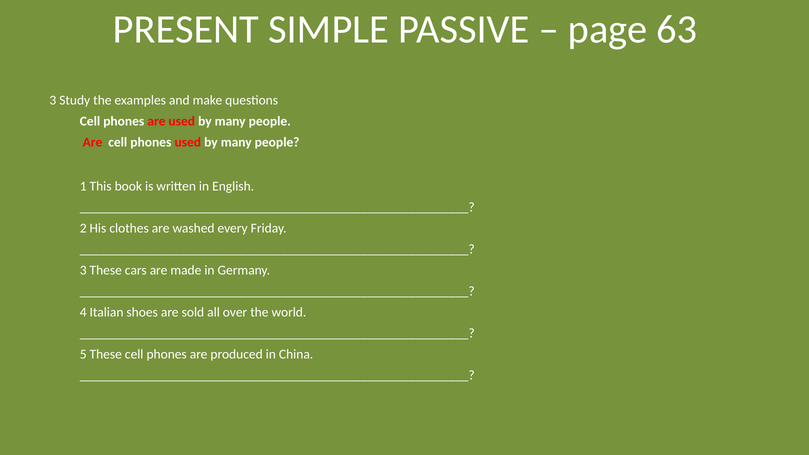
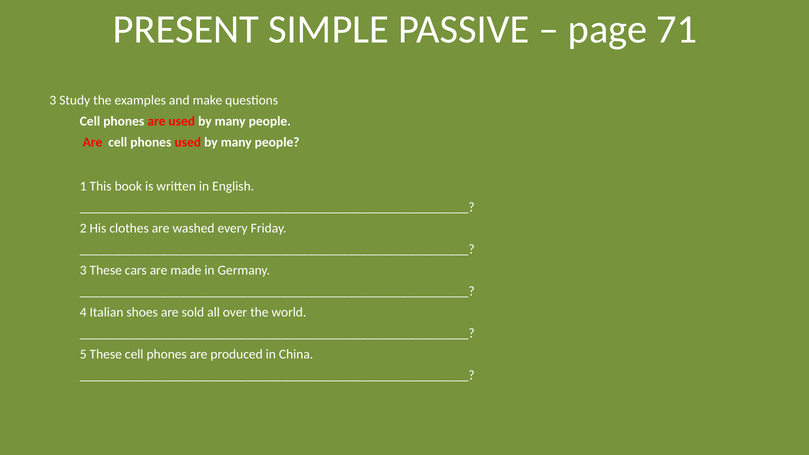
63: 63 -> 71
